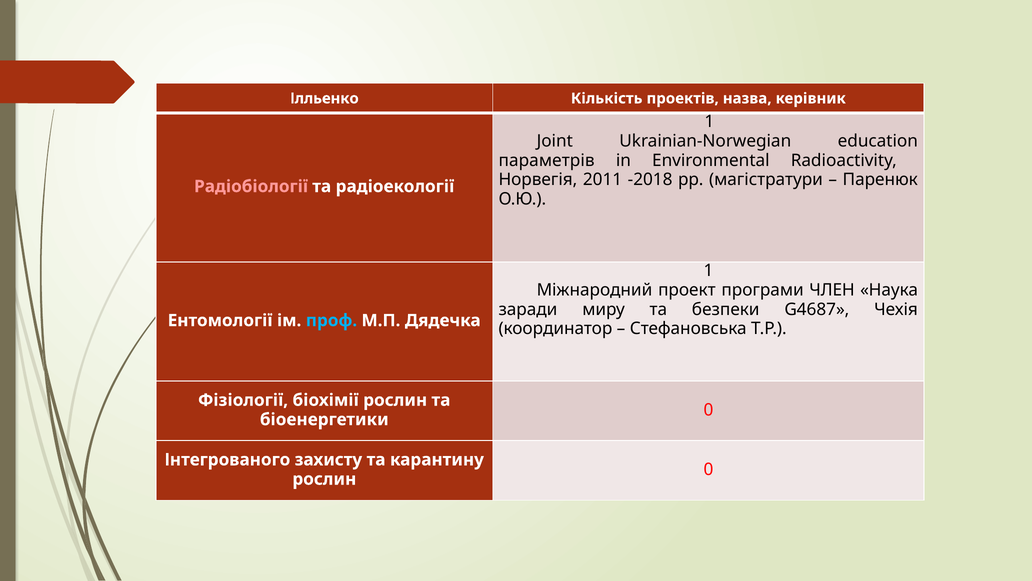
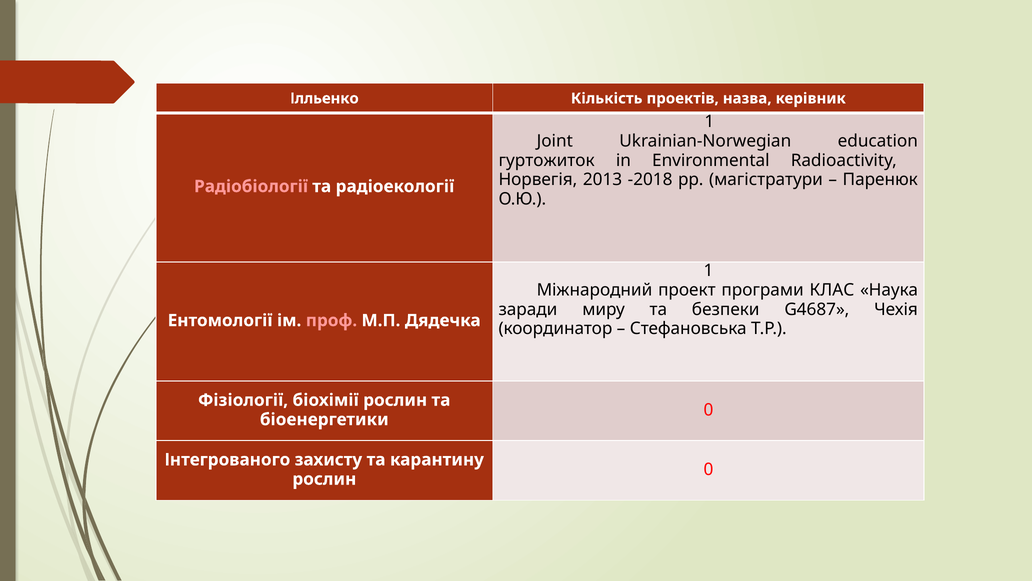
параметрів: параметрів -> гуртожиток
2011: 2011 -> 2013
ЧЛЕН: ЧЛЕН -> КЛАС
проф colour: light blue -> pink
